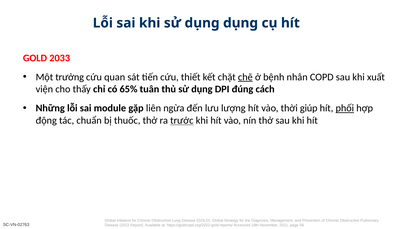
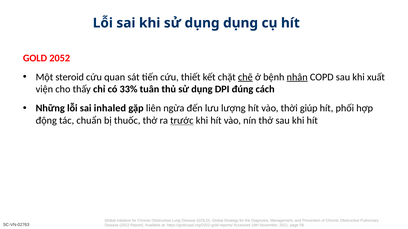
2033: 2033 -> 2052
trưởng: trưởng -> steroid
nhân underline: none -> present
65%: 65% -> 33%
module: module -> inhaled
phối underline: present -> none
